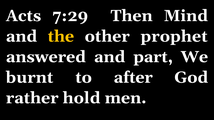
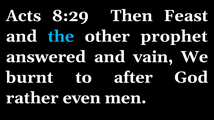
7:29: 7:29 -> 8:29
Mind: Mind -> Feast
the colour: yellow -> light blue
part: part -> vain
hold: hold -> even
